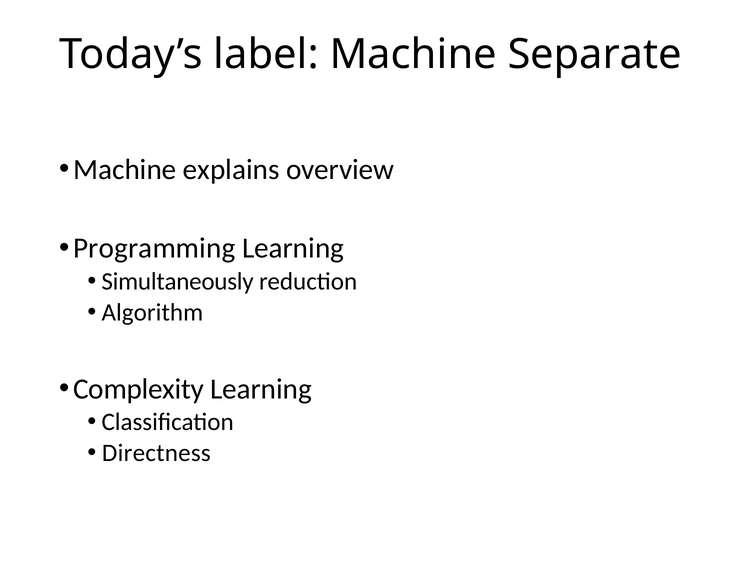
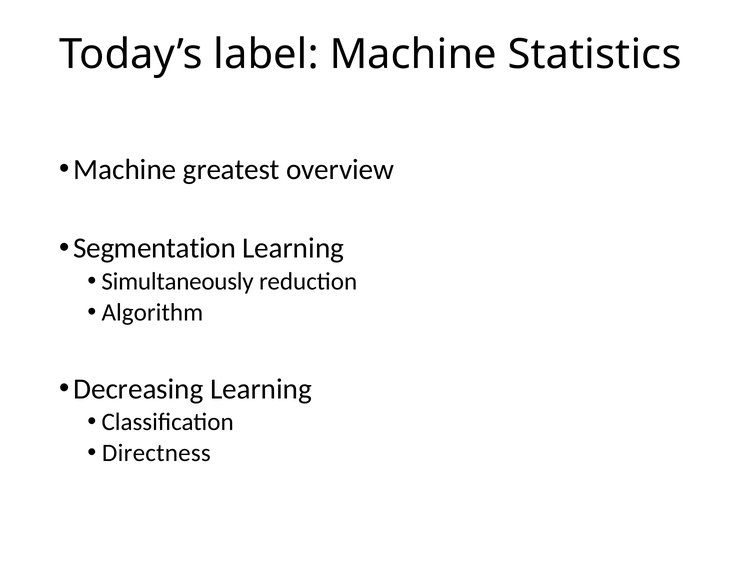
Separate: Separate -> Statistics
explains: explains -> greatest
Programming: Programming -> Segmentation
Complexity: Complexity -> Decreasing
